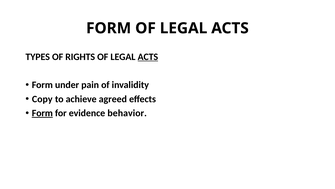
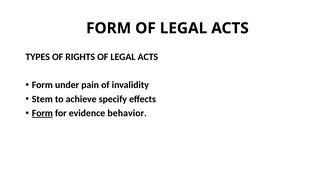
ACTS at (148, 57) underline: present -> none
Copy: Copy -> Stem
agreed: agreed -> specify
